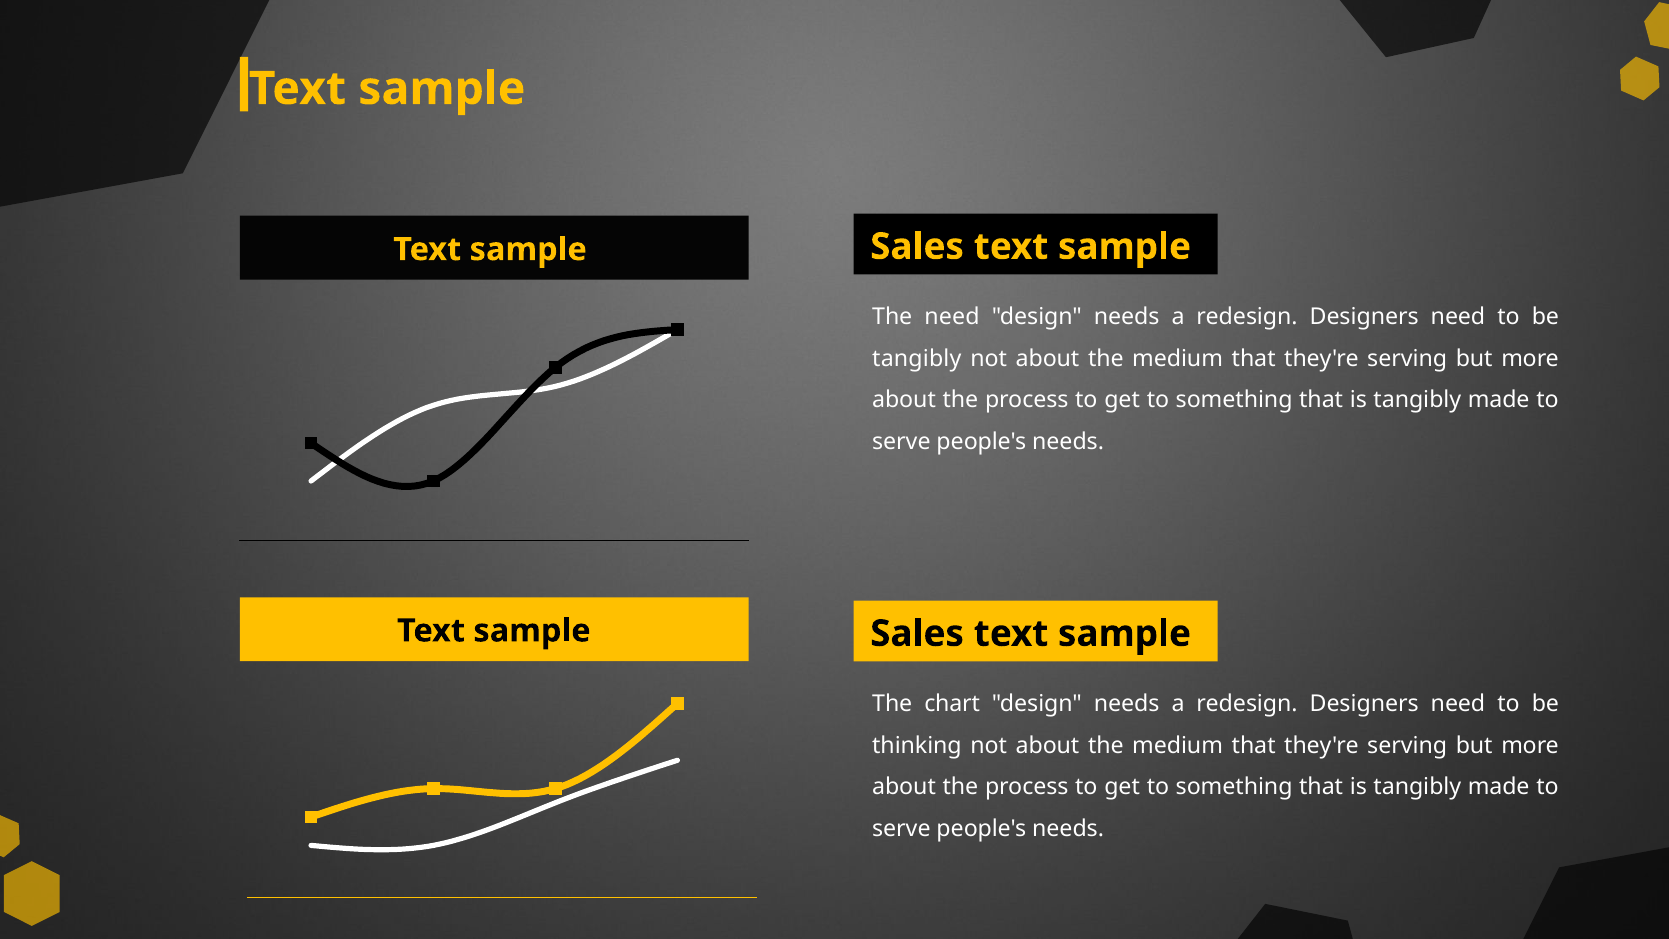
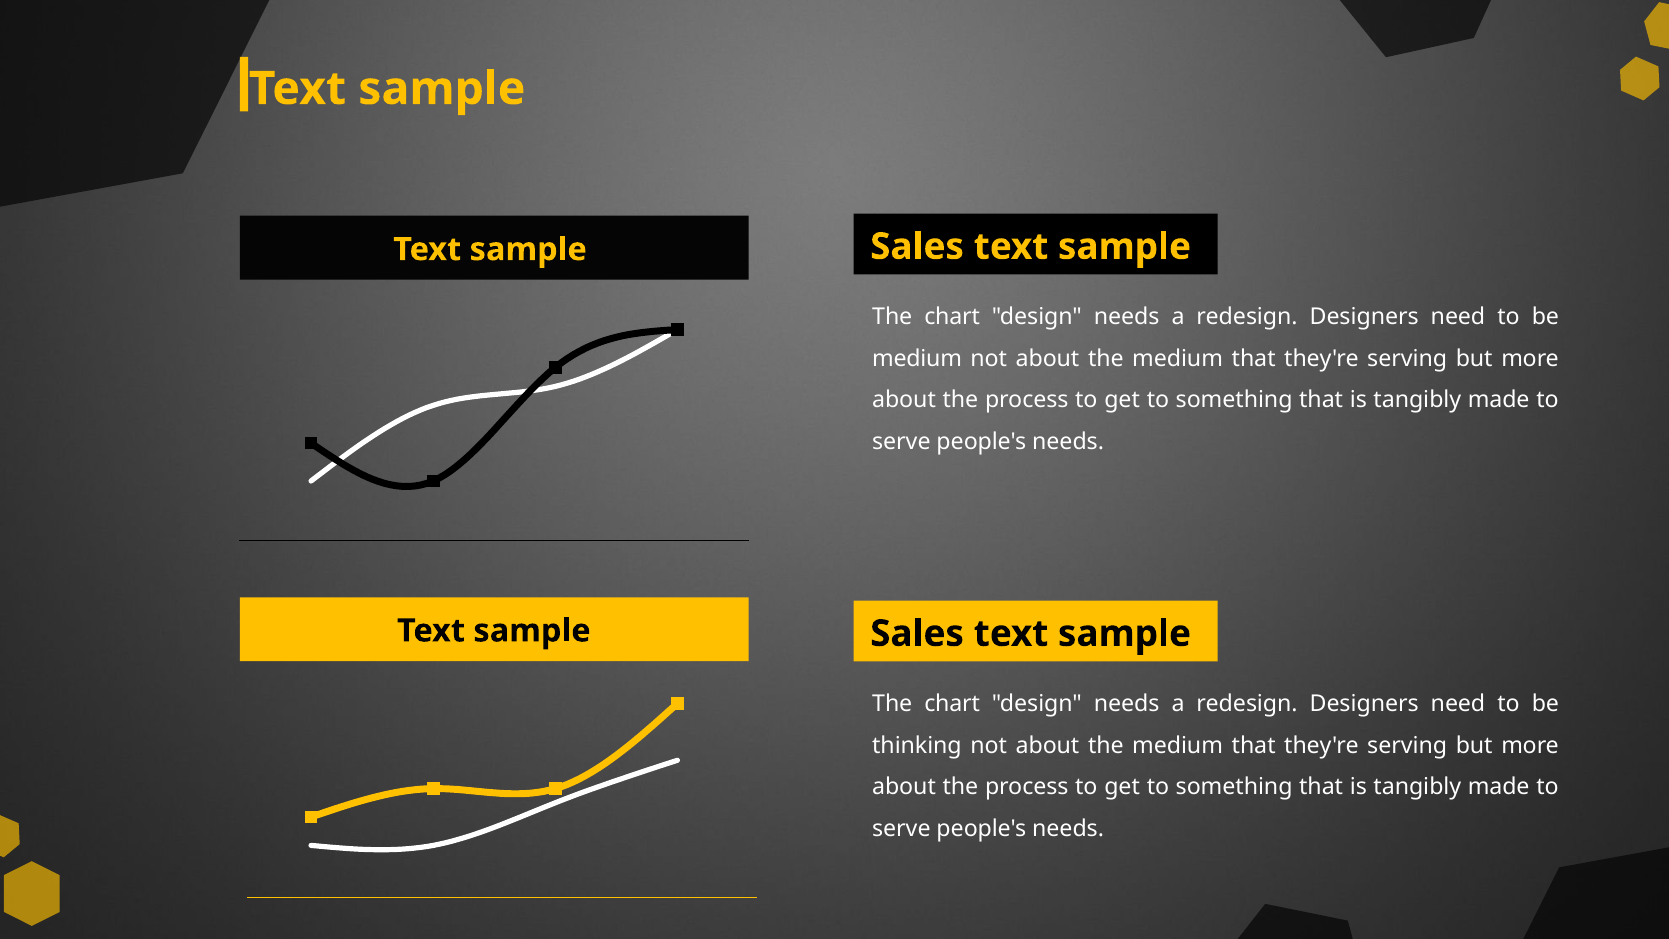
need at (952, 317): need -> chart
tangibly at (917, 358): tangibly -> medium
